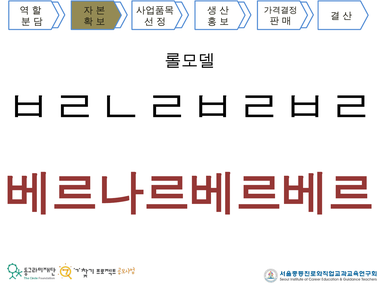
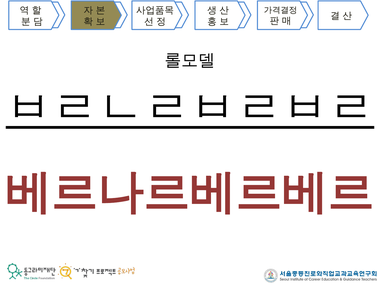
ㅂㄹㄴㄹㅂㄹㅂㄹ underline: none -> present
